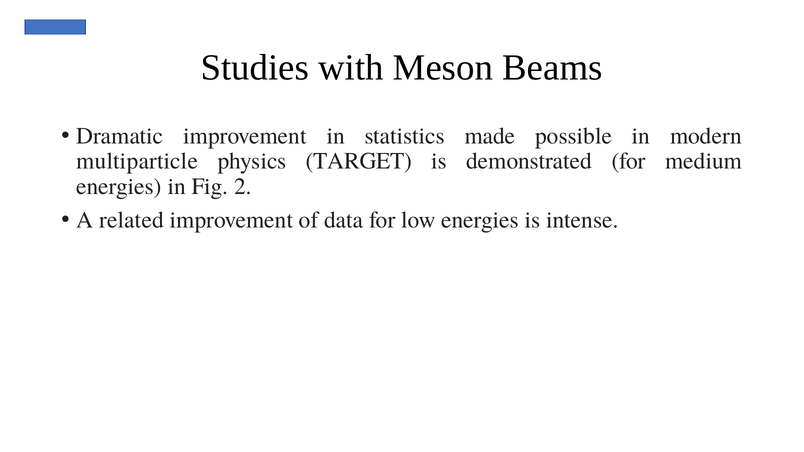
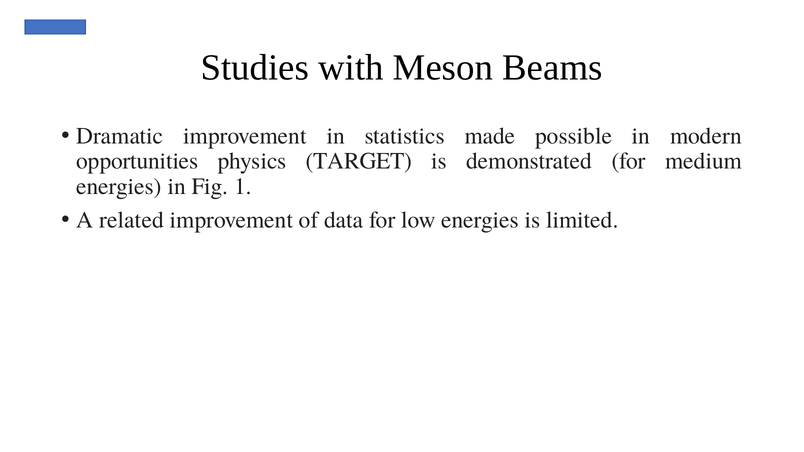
multiparticle: multiparticle -> opportunities
2: 2 -> 1
intense: intense -> limited
